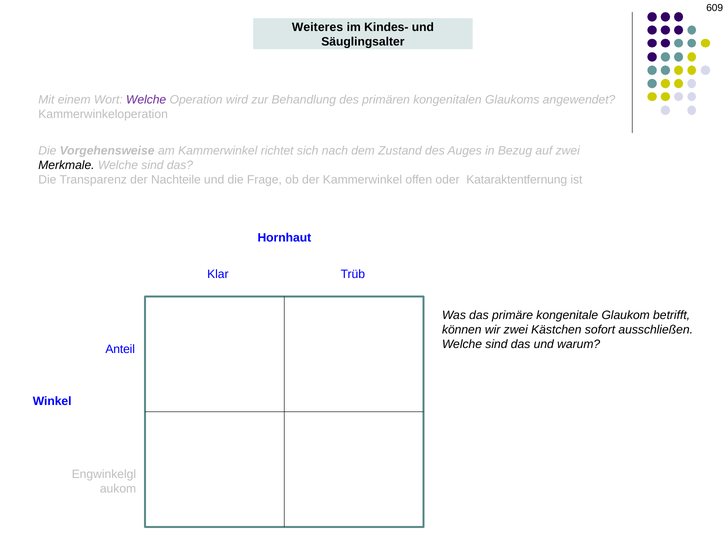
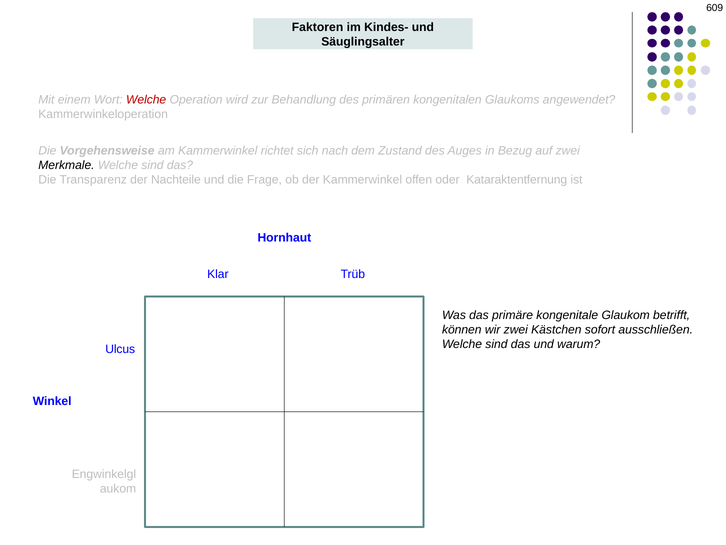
Weiteres: Weiteres -> Faktoren
Welche at (146, 100) colour: purple -> red
Anteil: Anteil -> Ulcus
